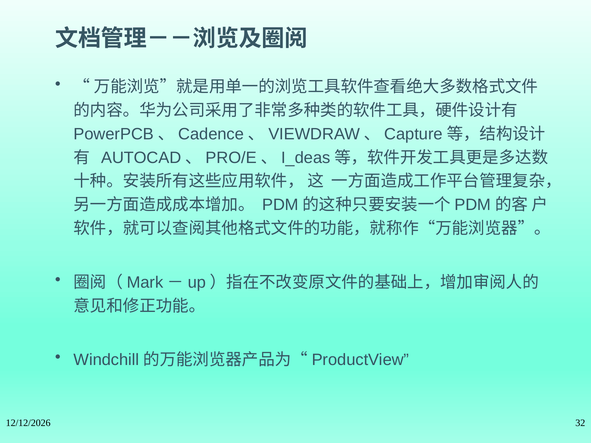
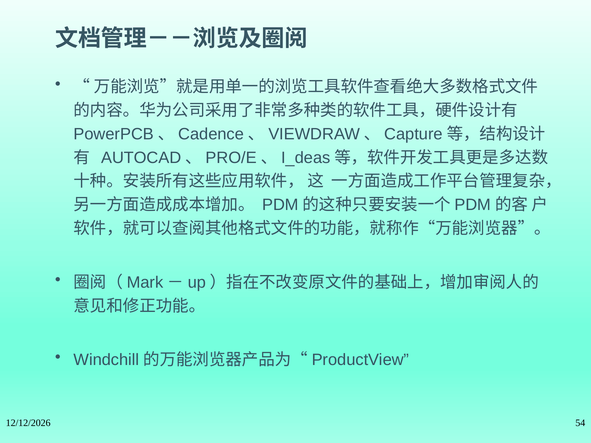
32: 32 -> 54
